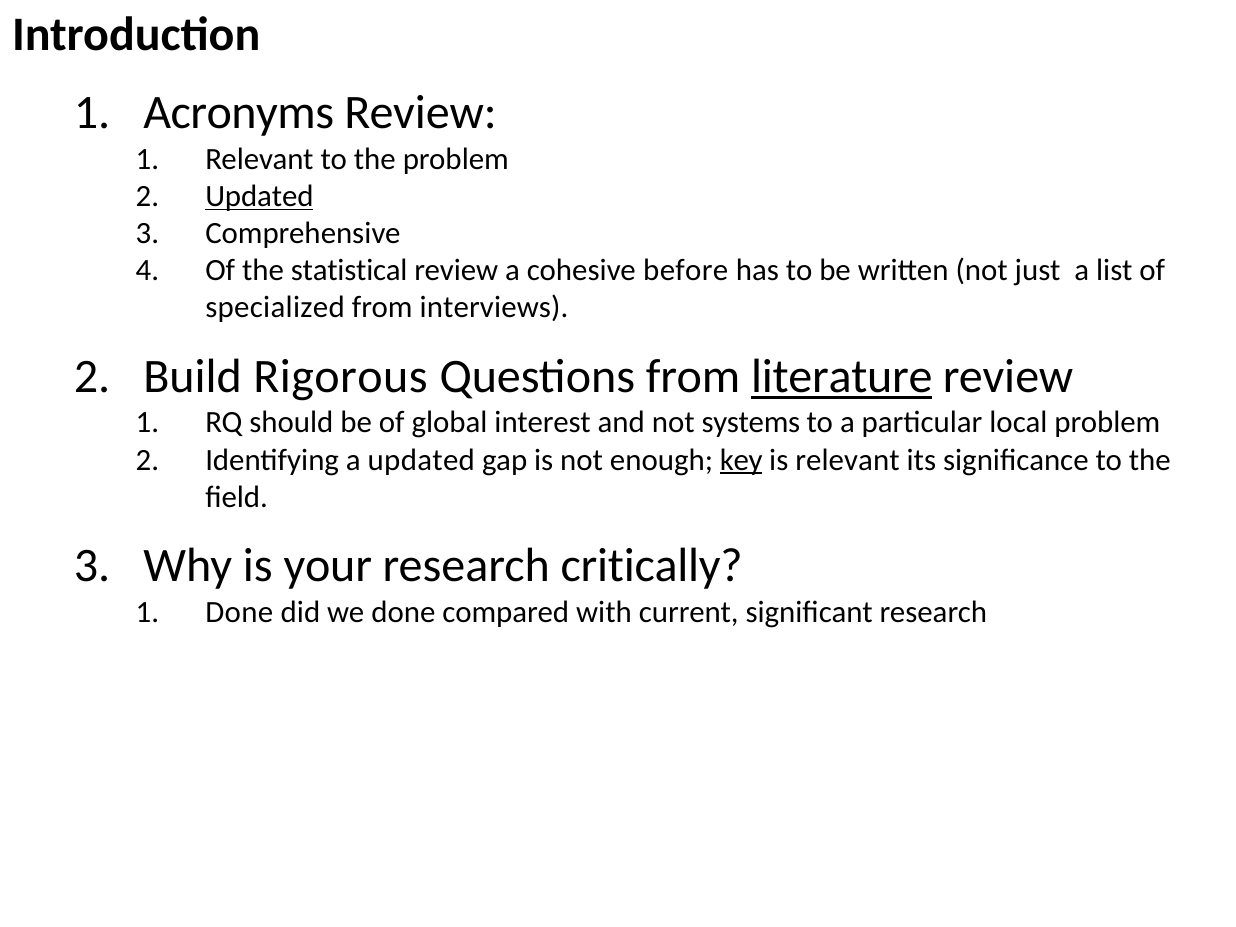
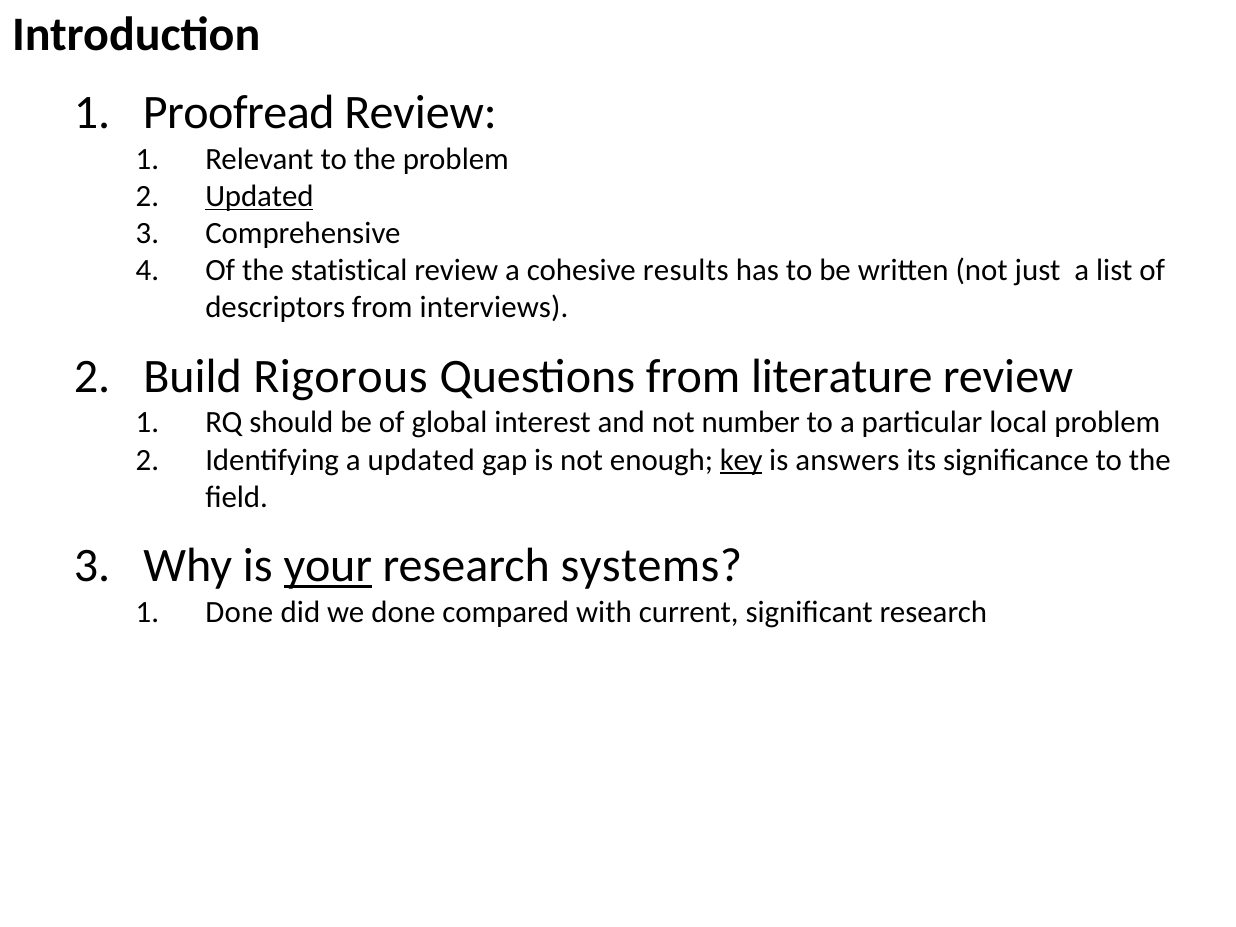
Acronyms: Acronyms -> Proofread
before: before -> results
specialized: specialized -> descriptors
literature underline: present -> none
systems: systems -> number
is relevant: relevant -> answers
your underline: none -> present
critically: critically -> systems
